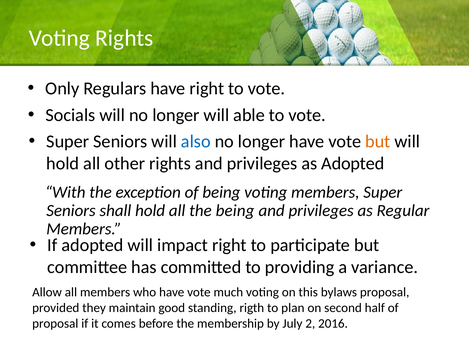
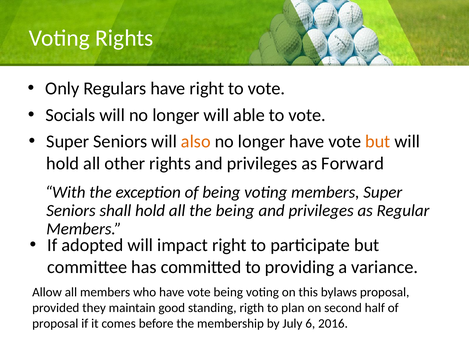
also colour: blue -> orange
as Adopted: Adopted -> Forward
vote much: much -> being
2: 2 -> 6
